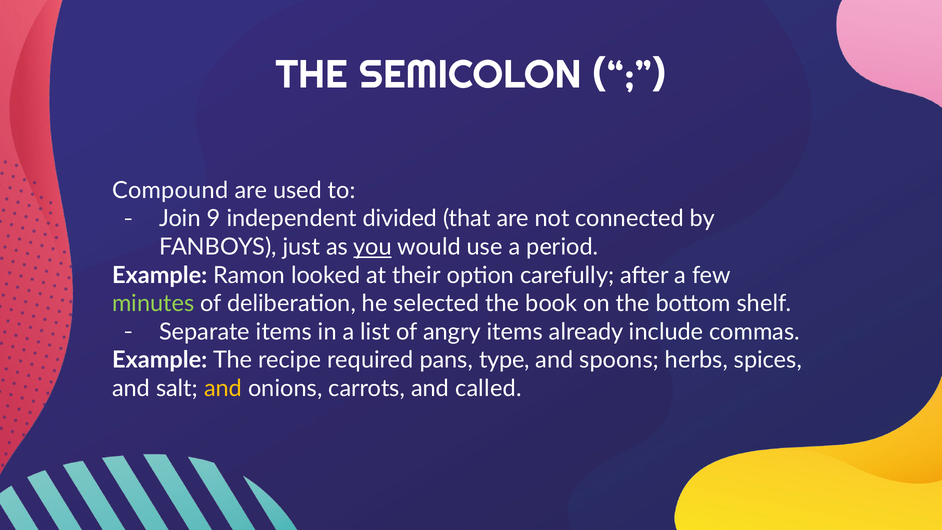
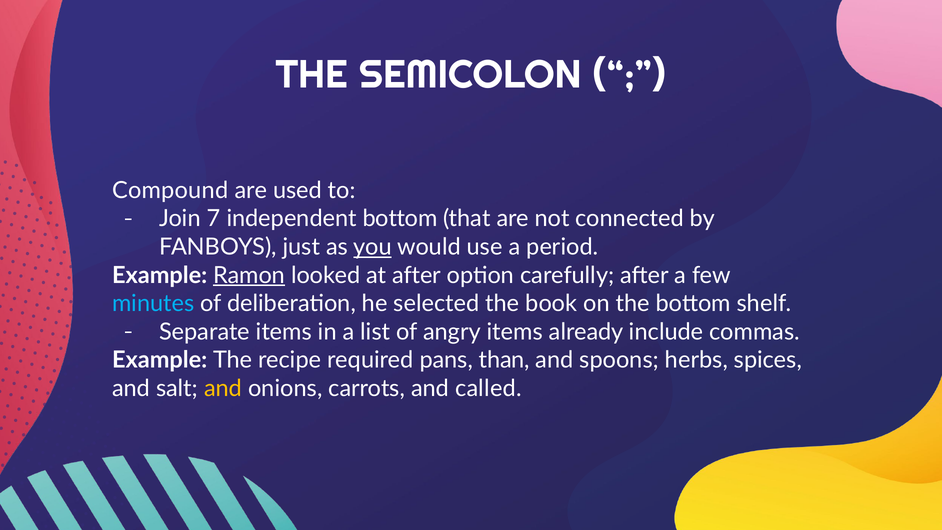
9: 9 -> 7
independent divided: divided -> bottom
Ramon underline: none -> present
at their: their -> after
minutes colour: light green -> light blue
type: type -> than
